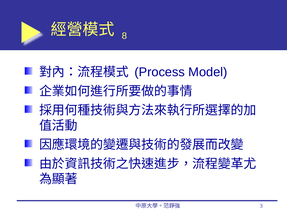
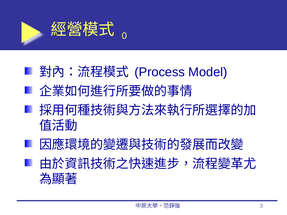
8: 8 -> 0
